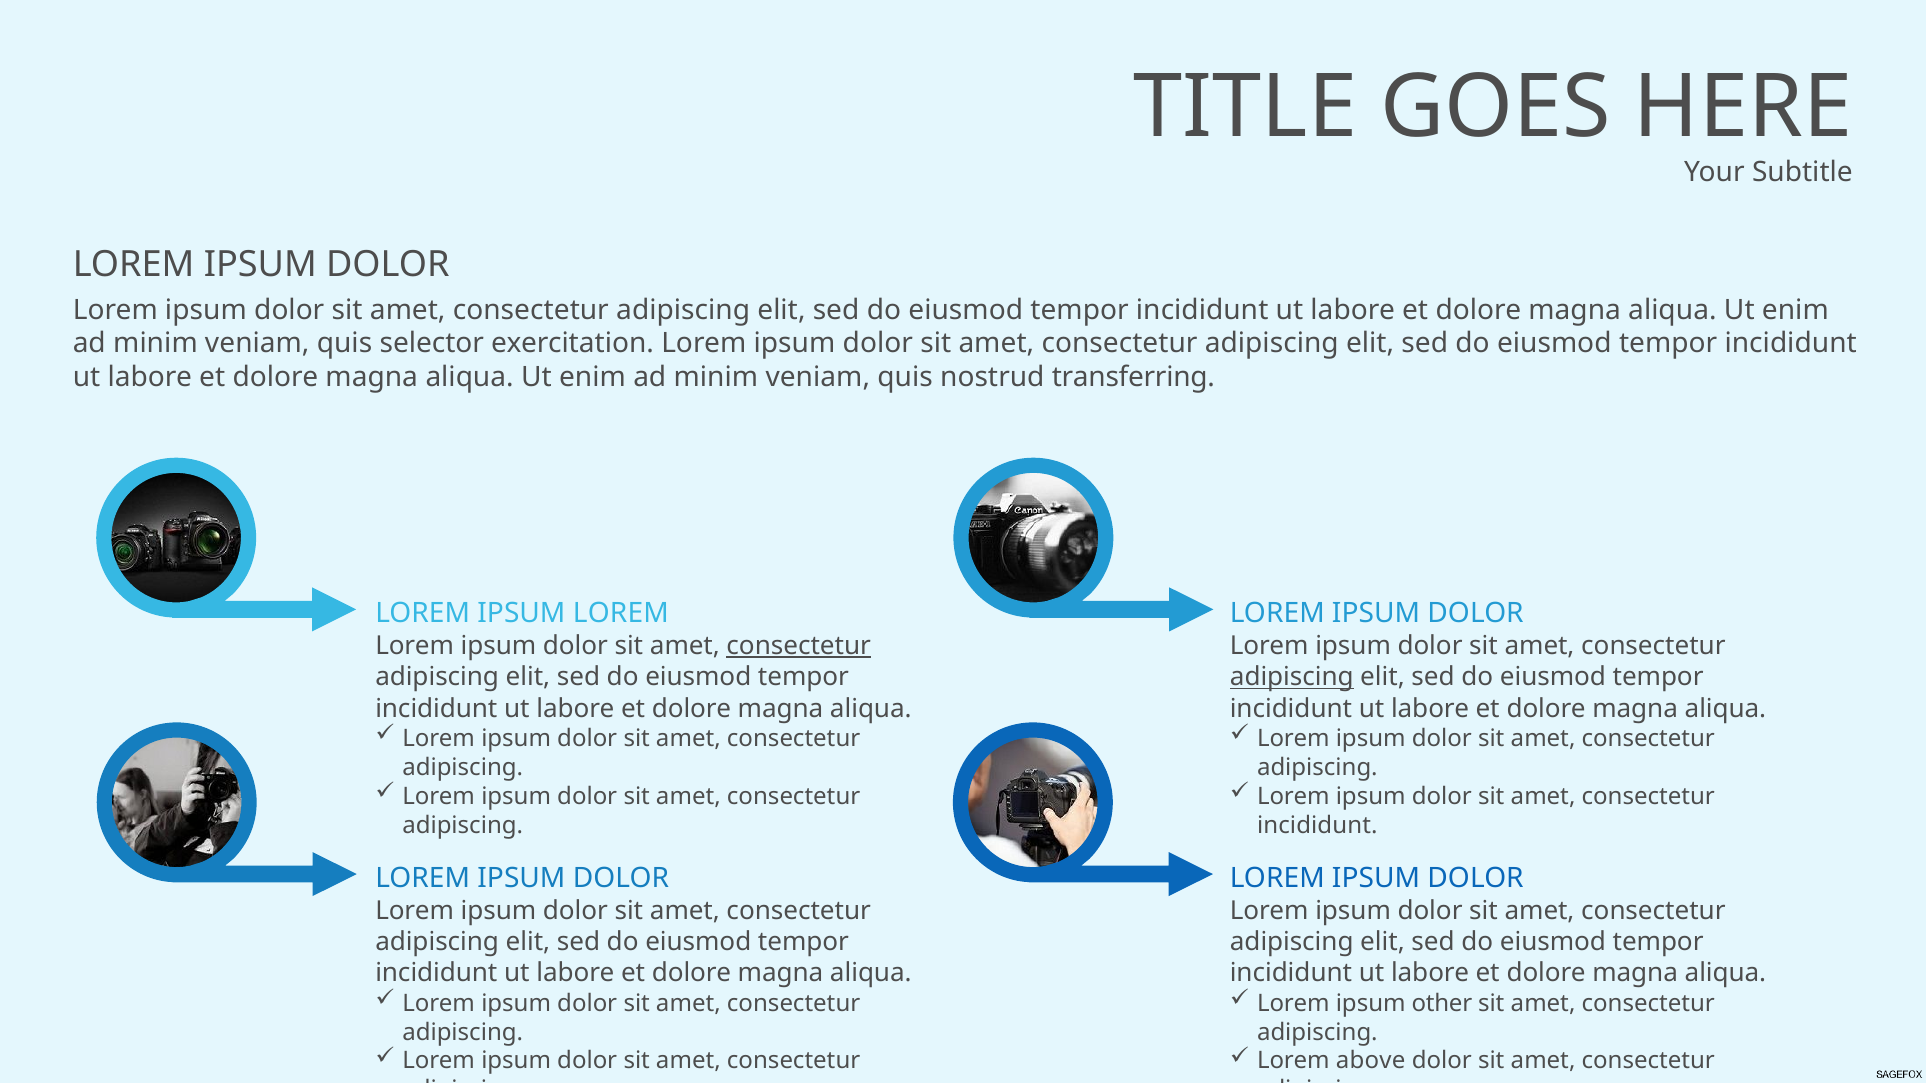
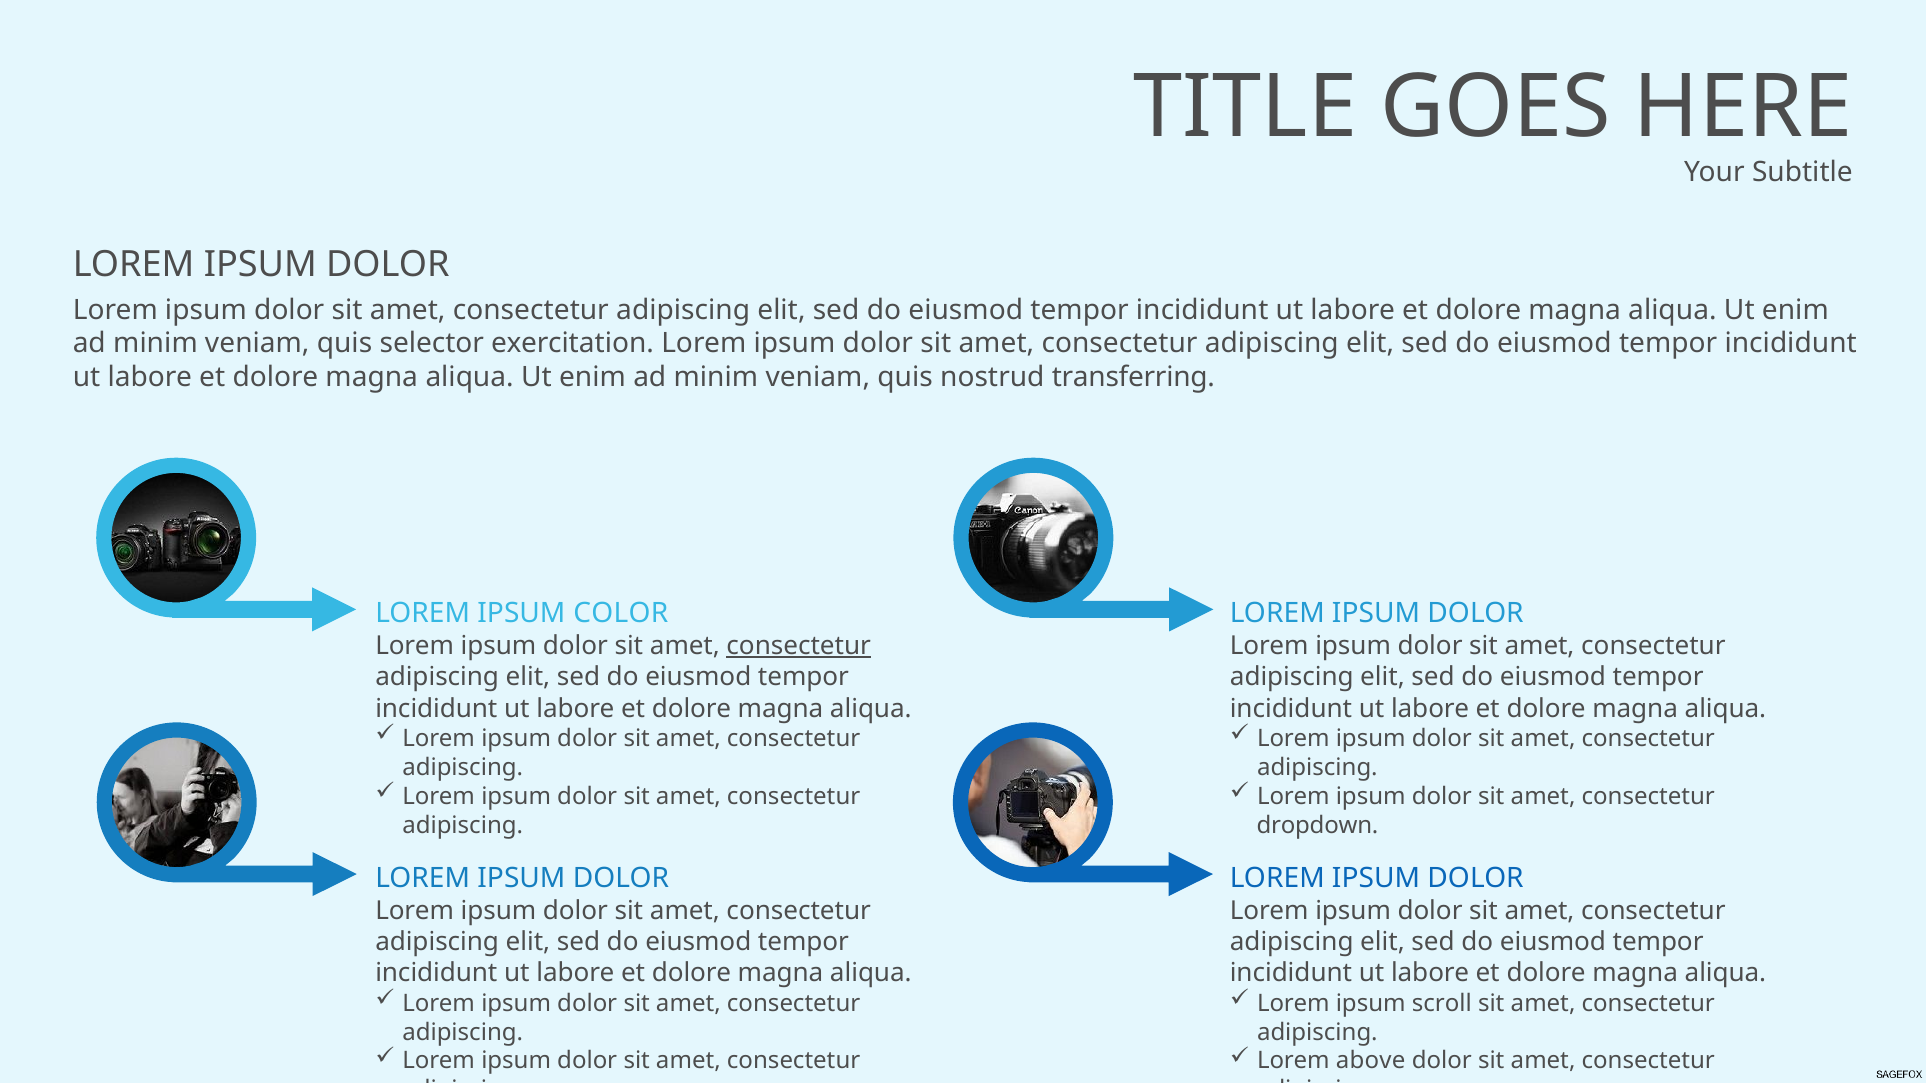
IPSUM LOREM: LOREM -> COLOR
adipiscing at (1292, 677) underline: present -> none
incididunt at (1317, 825): incididunt -> dropdown
other: other -> scroll
